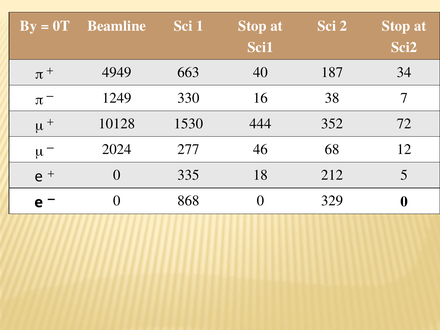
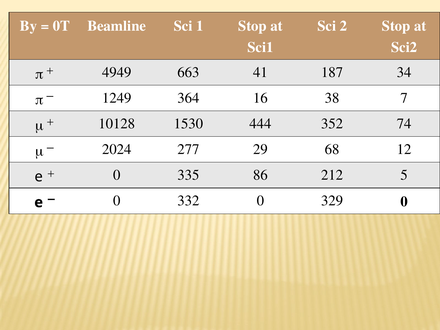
40: 40 -> 41
330: 330 -> 364
72: 72 -> 74
46: 46 -> 29
18: 18 -> 86
868: 868 -> 332
